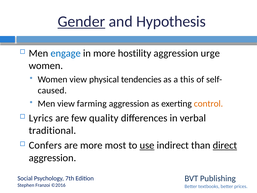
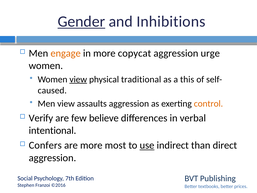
Hypothesis: Hypothesis -> Inhibitions
engage colour: blue -> orange
hostility: hostility -> copycat
view at (78, 79) underline: none -> present
tendencies: tendencies -> traditional
farming: farming -> assaults
Lyrics: Lyrics -> Verify
quality: quality -> believe
traditional: traditional -> intentional
direct underline: present -> none
